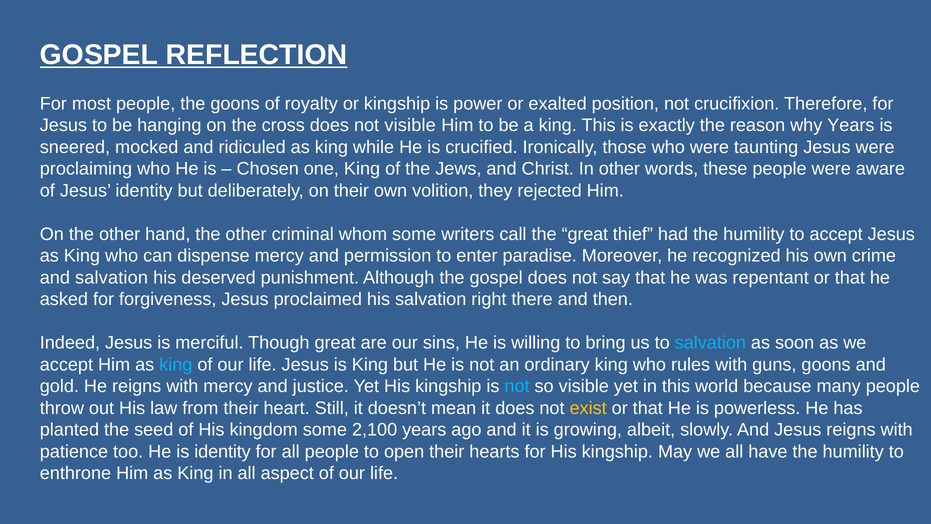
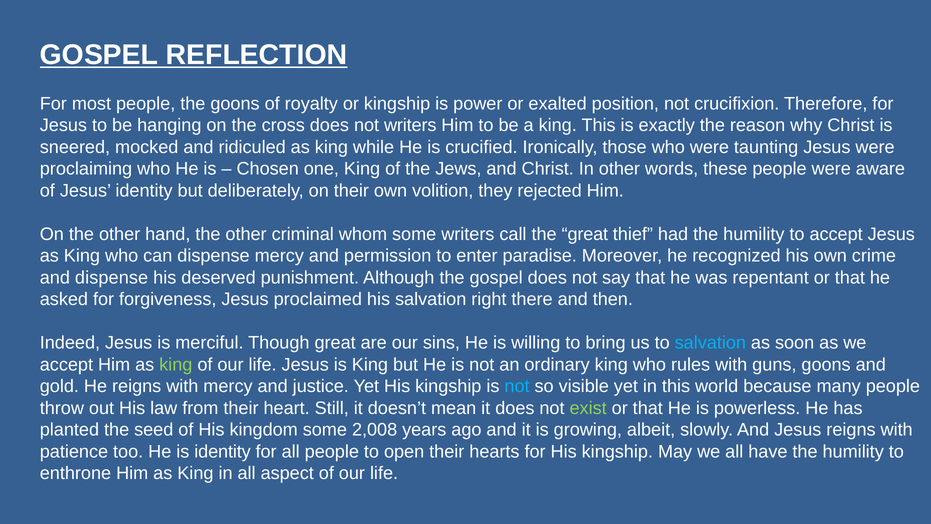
not visible: visible -> writers
why Years: Years -> Christ
and salvation: salvation -> dispense
king at (176, 364) colour: light blue -> light green
exist colour: yellow -> light green
2,100: 2,100 -> 2,008
